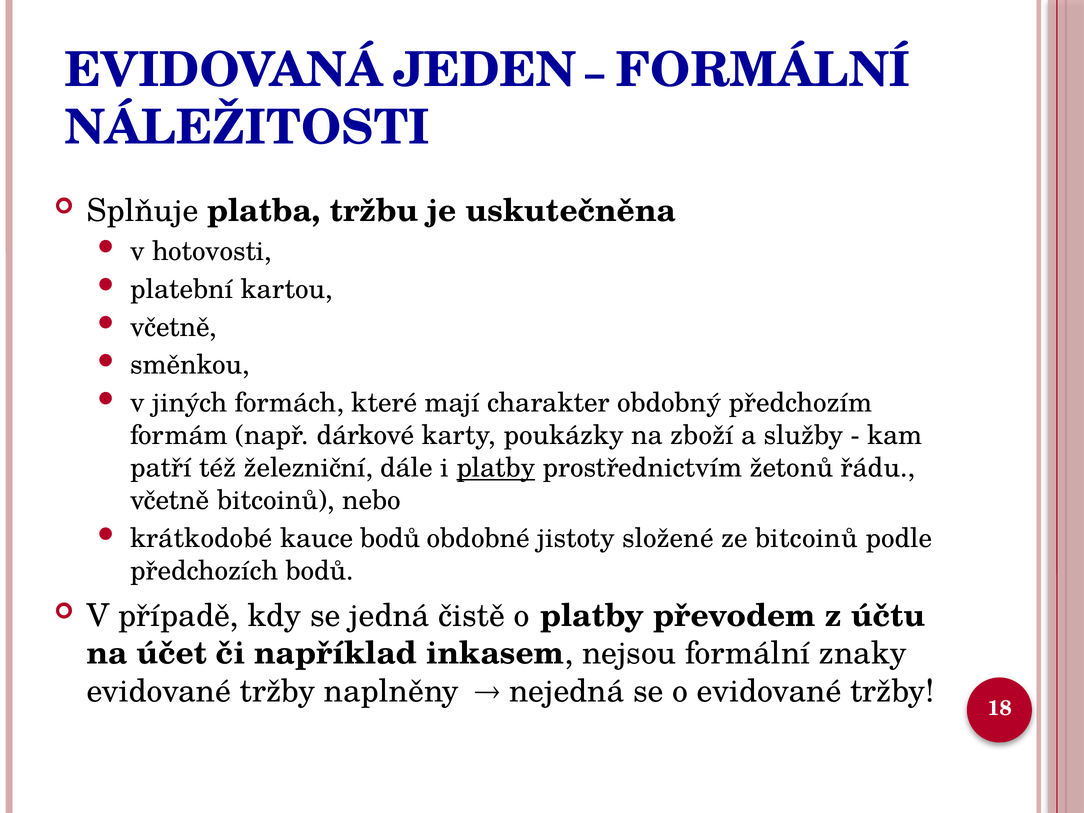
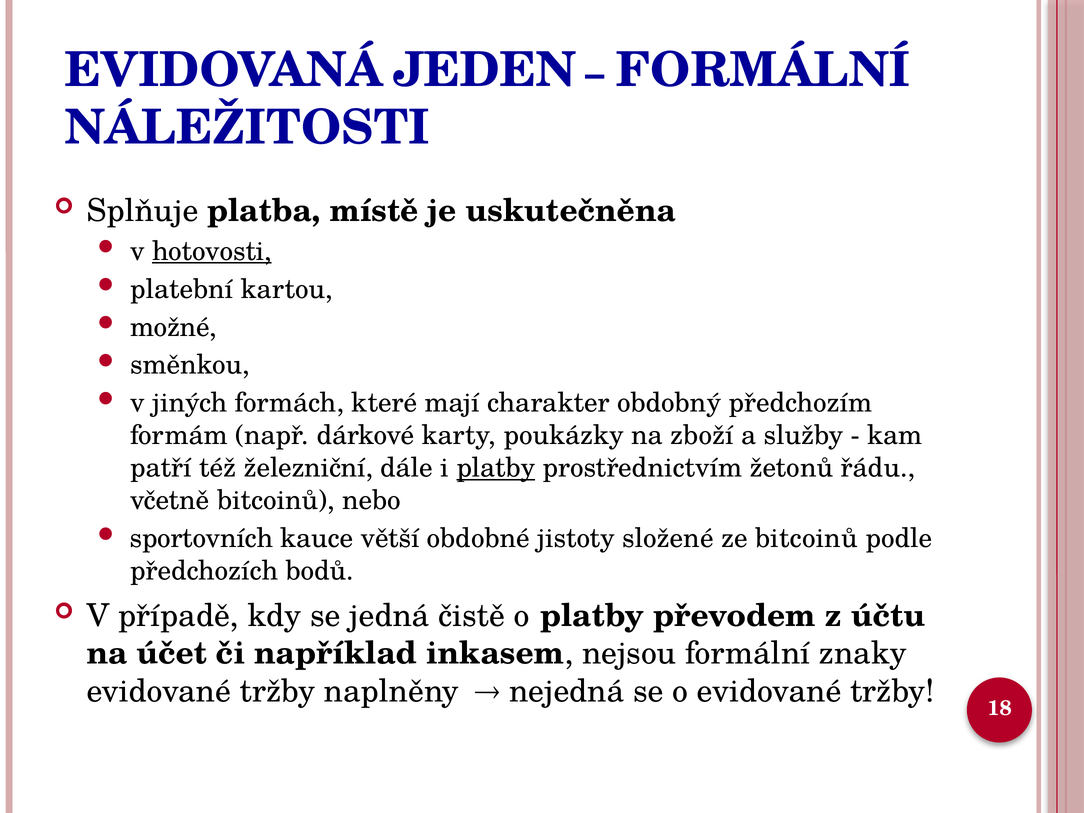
tržbu: tržbu -> místě
hotovosti underline: none -> present
včetně at (173, 327): včetně -> možné
krátkodobé: krátkodobé -> sportovních
kauce bodů: bodů -> větší
